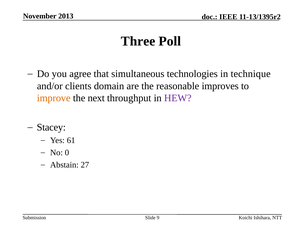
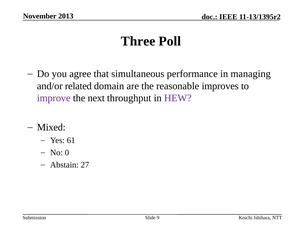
technologies: technologies -> performance
technique: technique -> managing
clients: clients -> related
improve colour: orange -> purple
Stacey: Stacey -> Mixed
